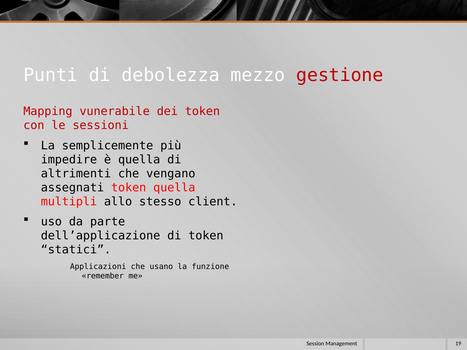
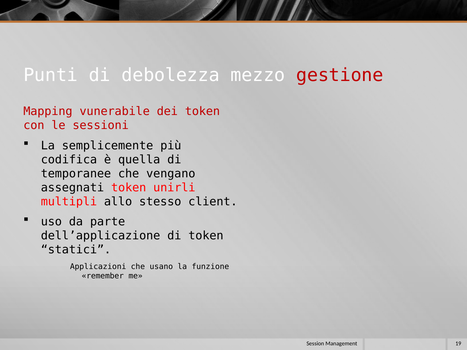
impedire: impedire -> codifica
altrimenti: altrimenti -> temporanee
token quella: quella -> unirli
